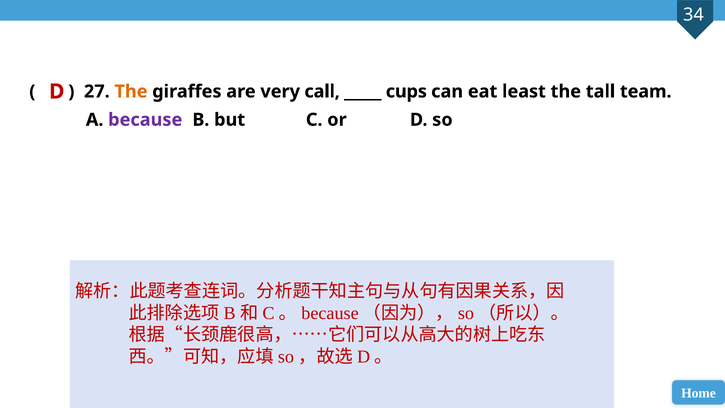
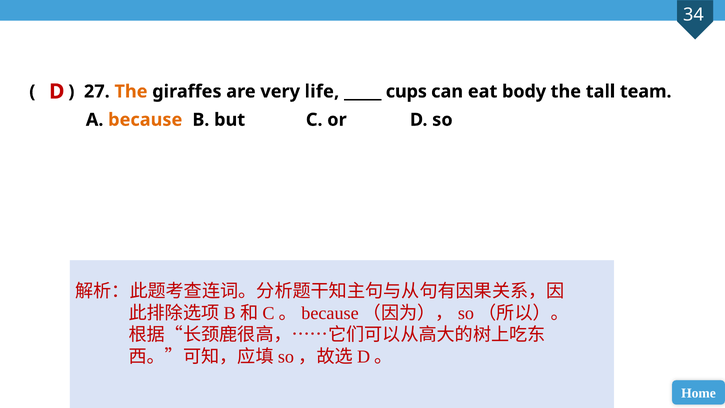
call: call -> life
least: least -> body
because colour: purple -> orange
